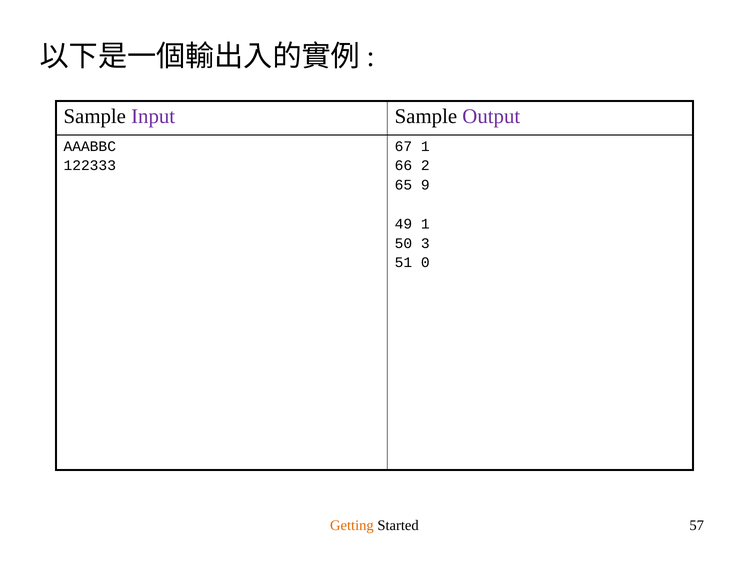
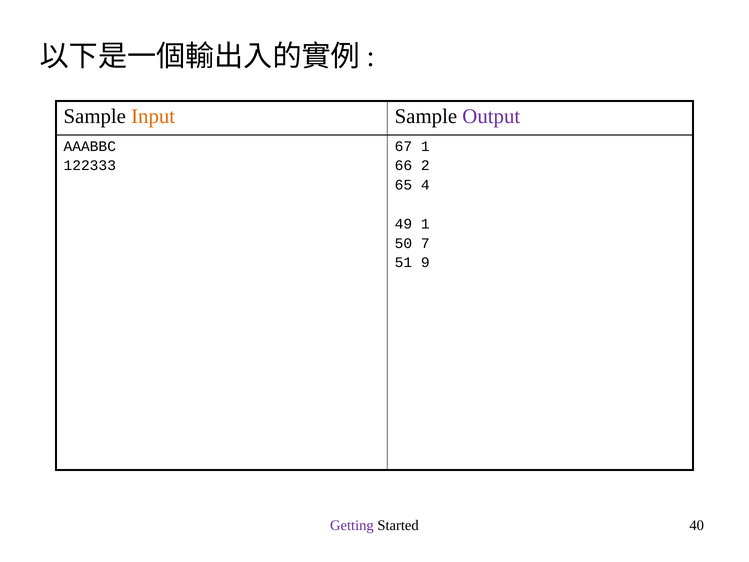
Input colour: purple -> orange
9: 9 -> 4
3: 3 -> 7
0: 0 -> 9
Getting colour: orange -> purple
57: 57 -> 40
